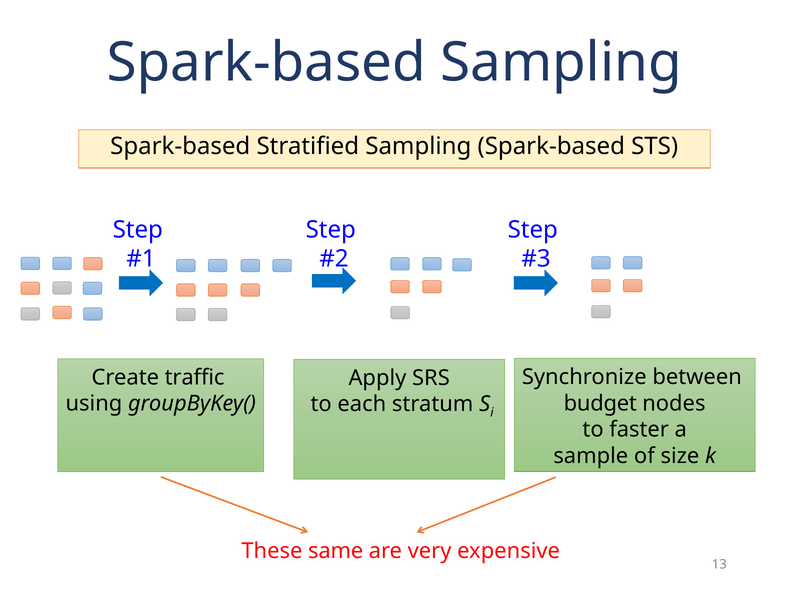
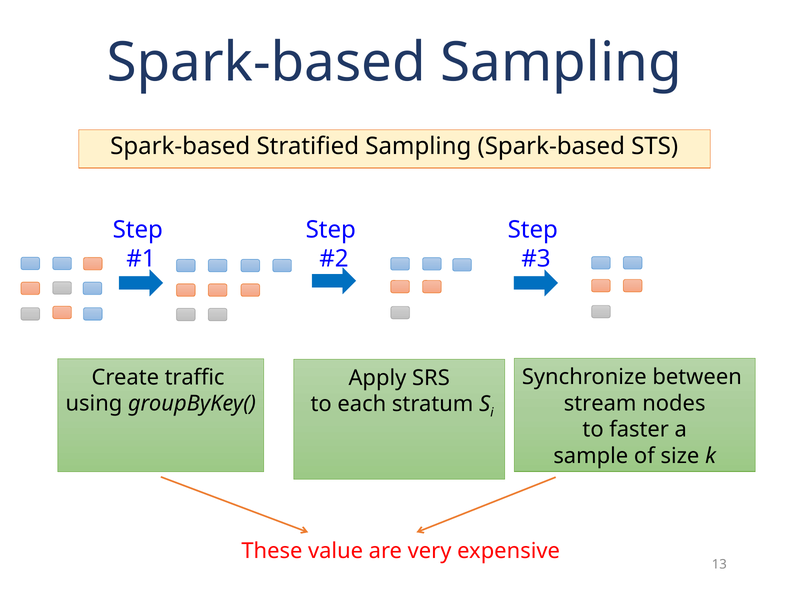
budget: budget -> stream
same: same -> value
